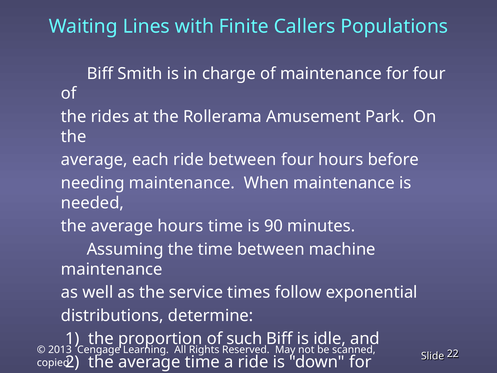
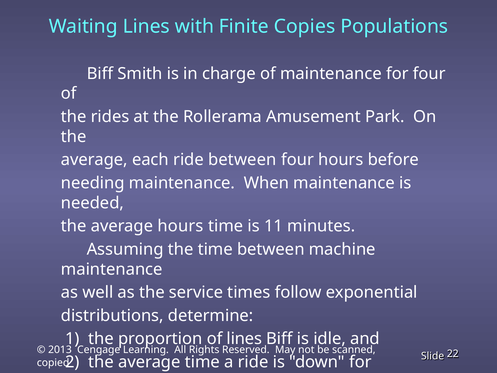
Callers: Callers -> Copies
90: 90 -> 11
of such: such -> lines
